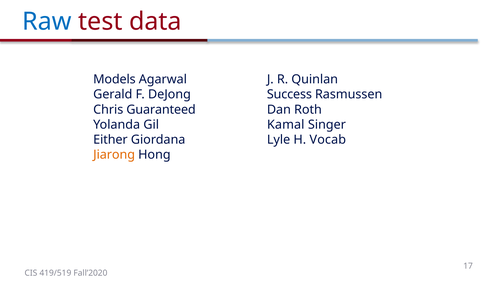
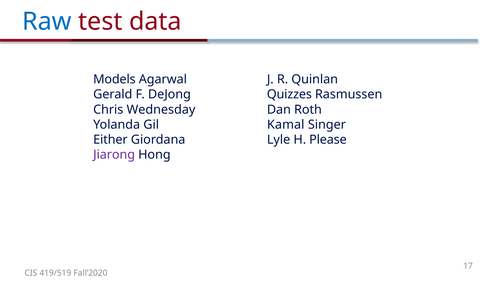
Success: Success -> Quizzes
Guaranteed: Guaranteed -> Wednesday
Vocab: Vocab -> Please
Jiarong colour: orange -> purple
